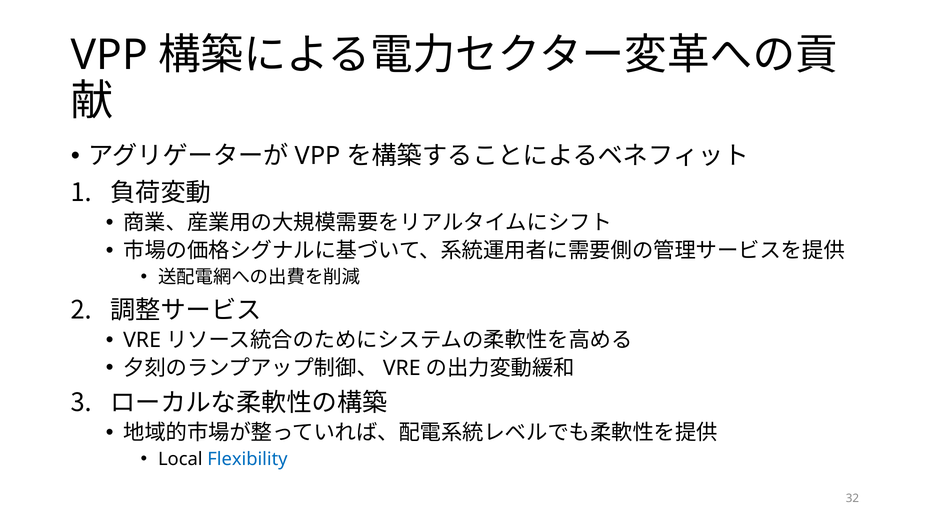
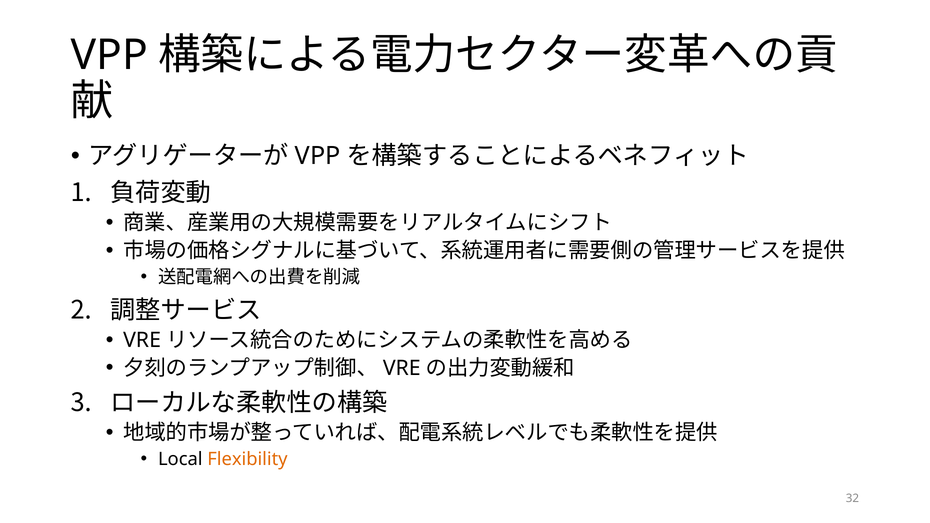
Flexibility colour: blue -> orange
